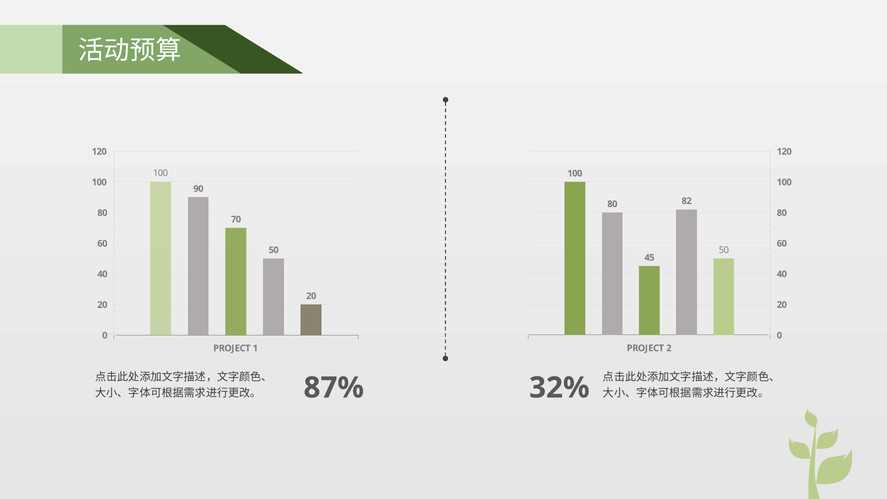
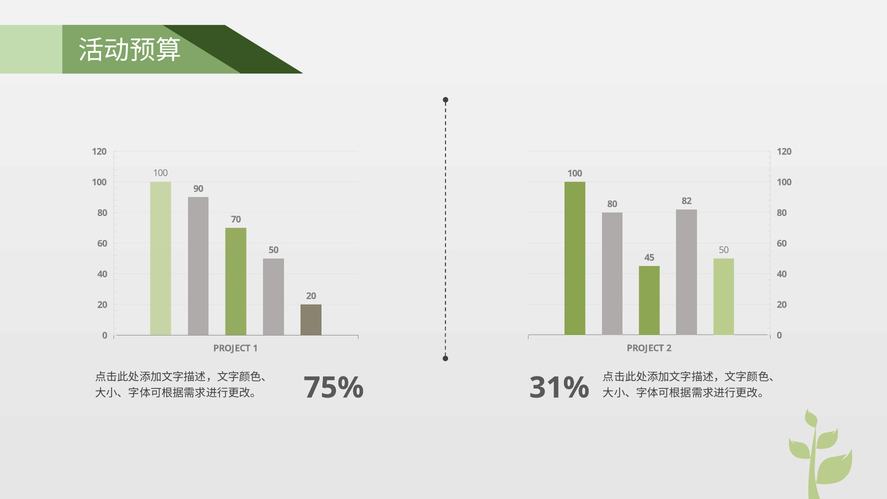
87%: 87% -> 75%
32%: 32% -> 31%
